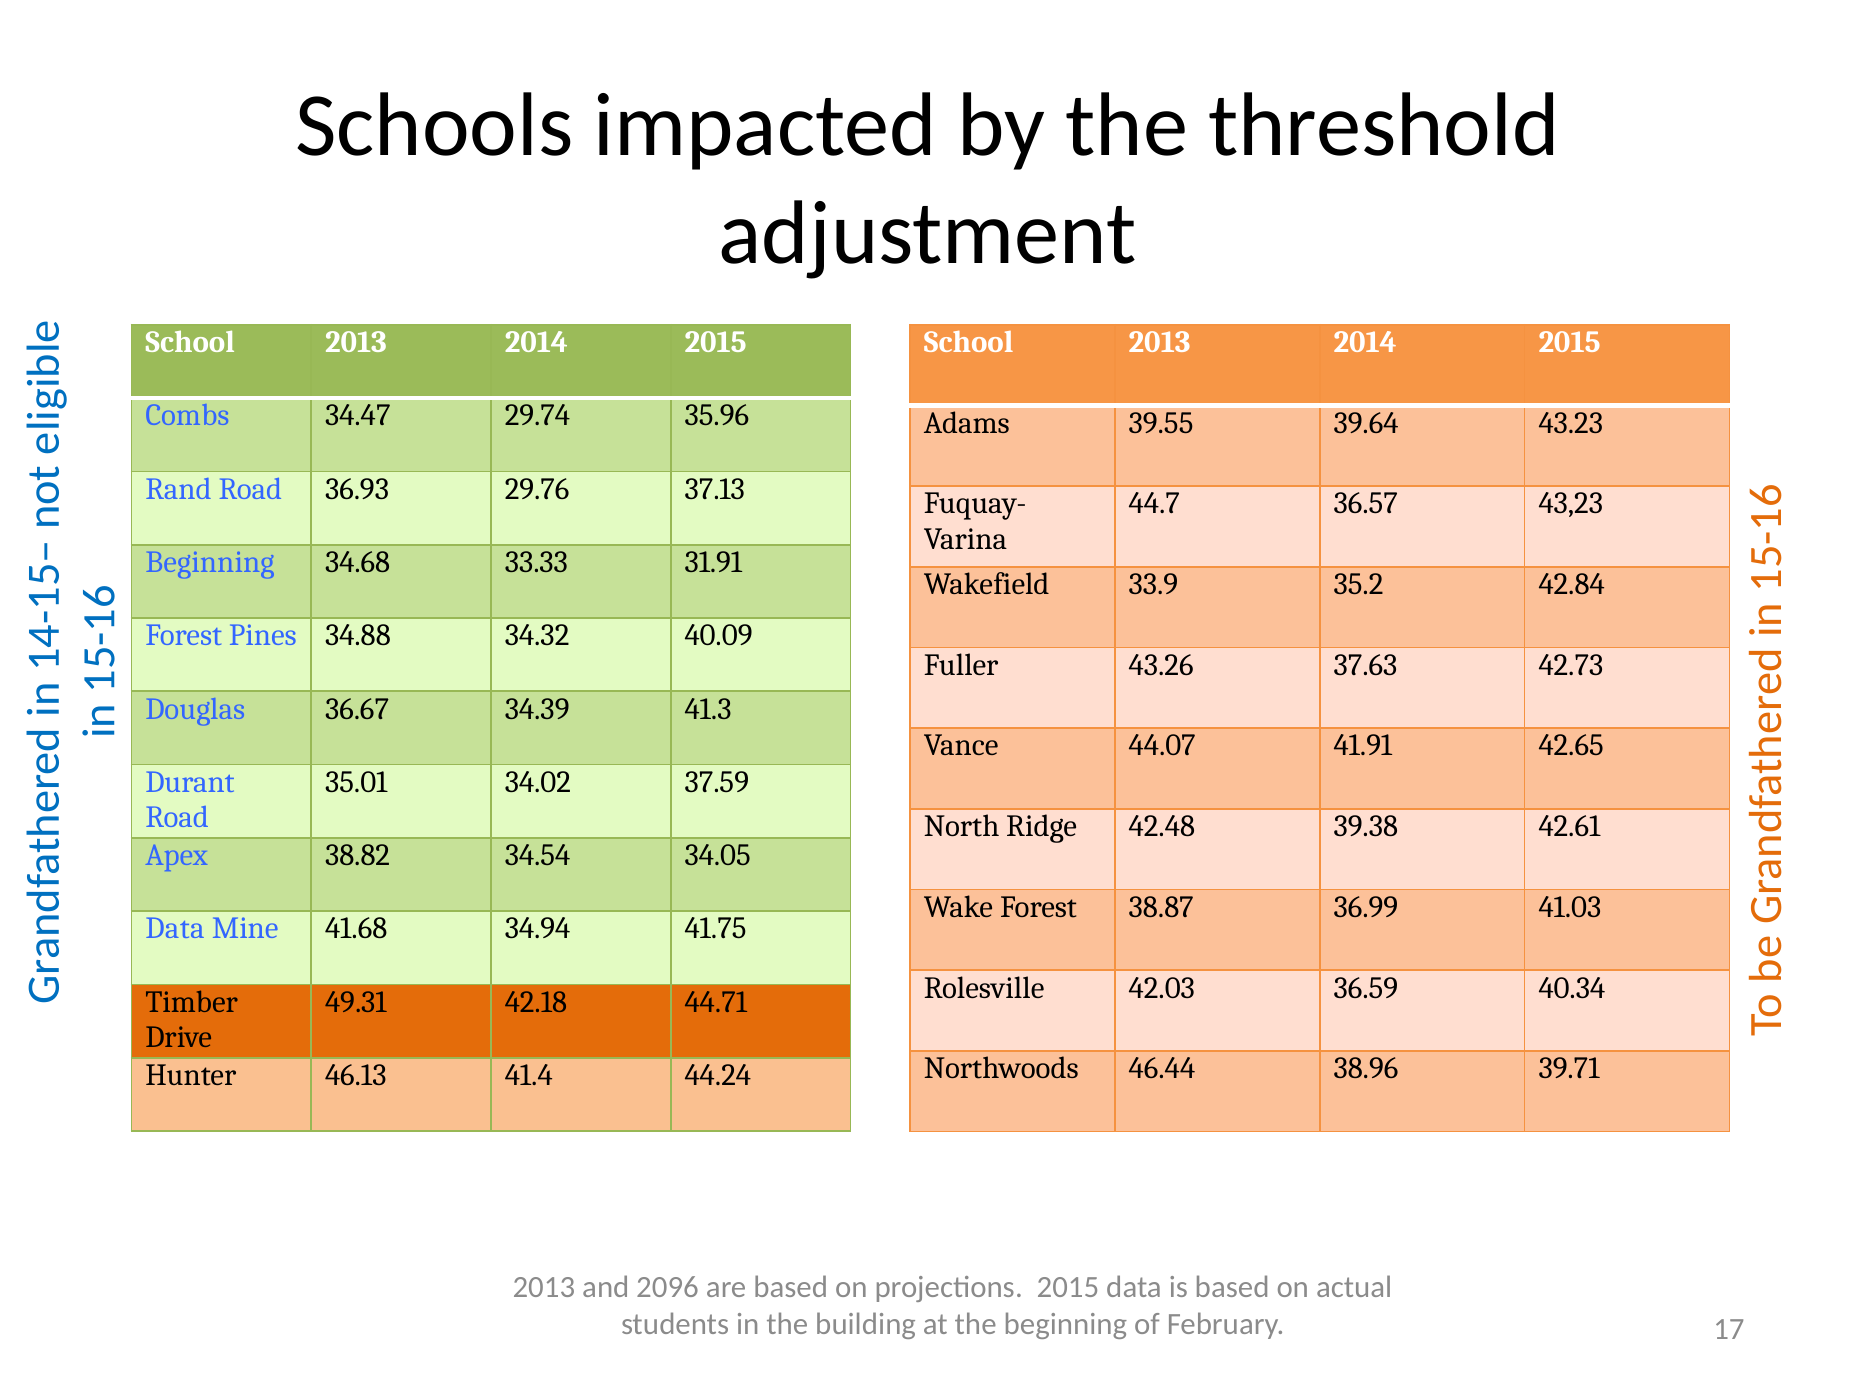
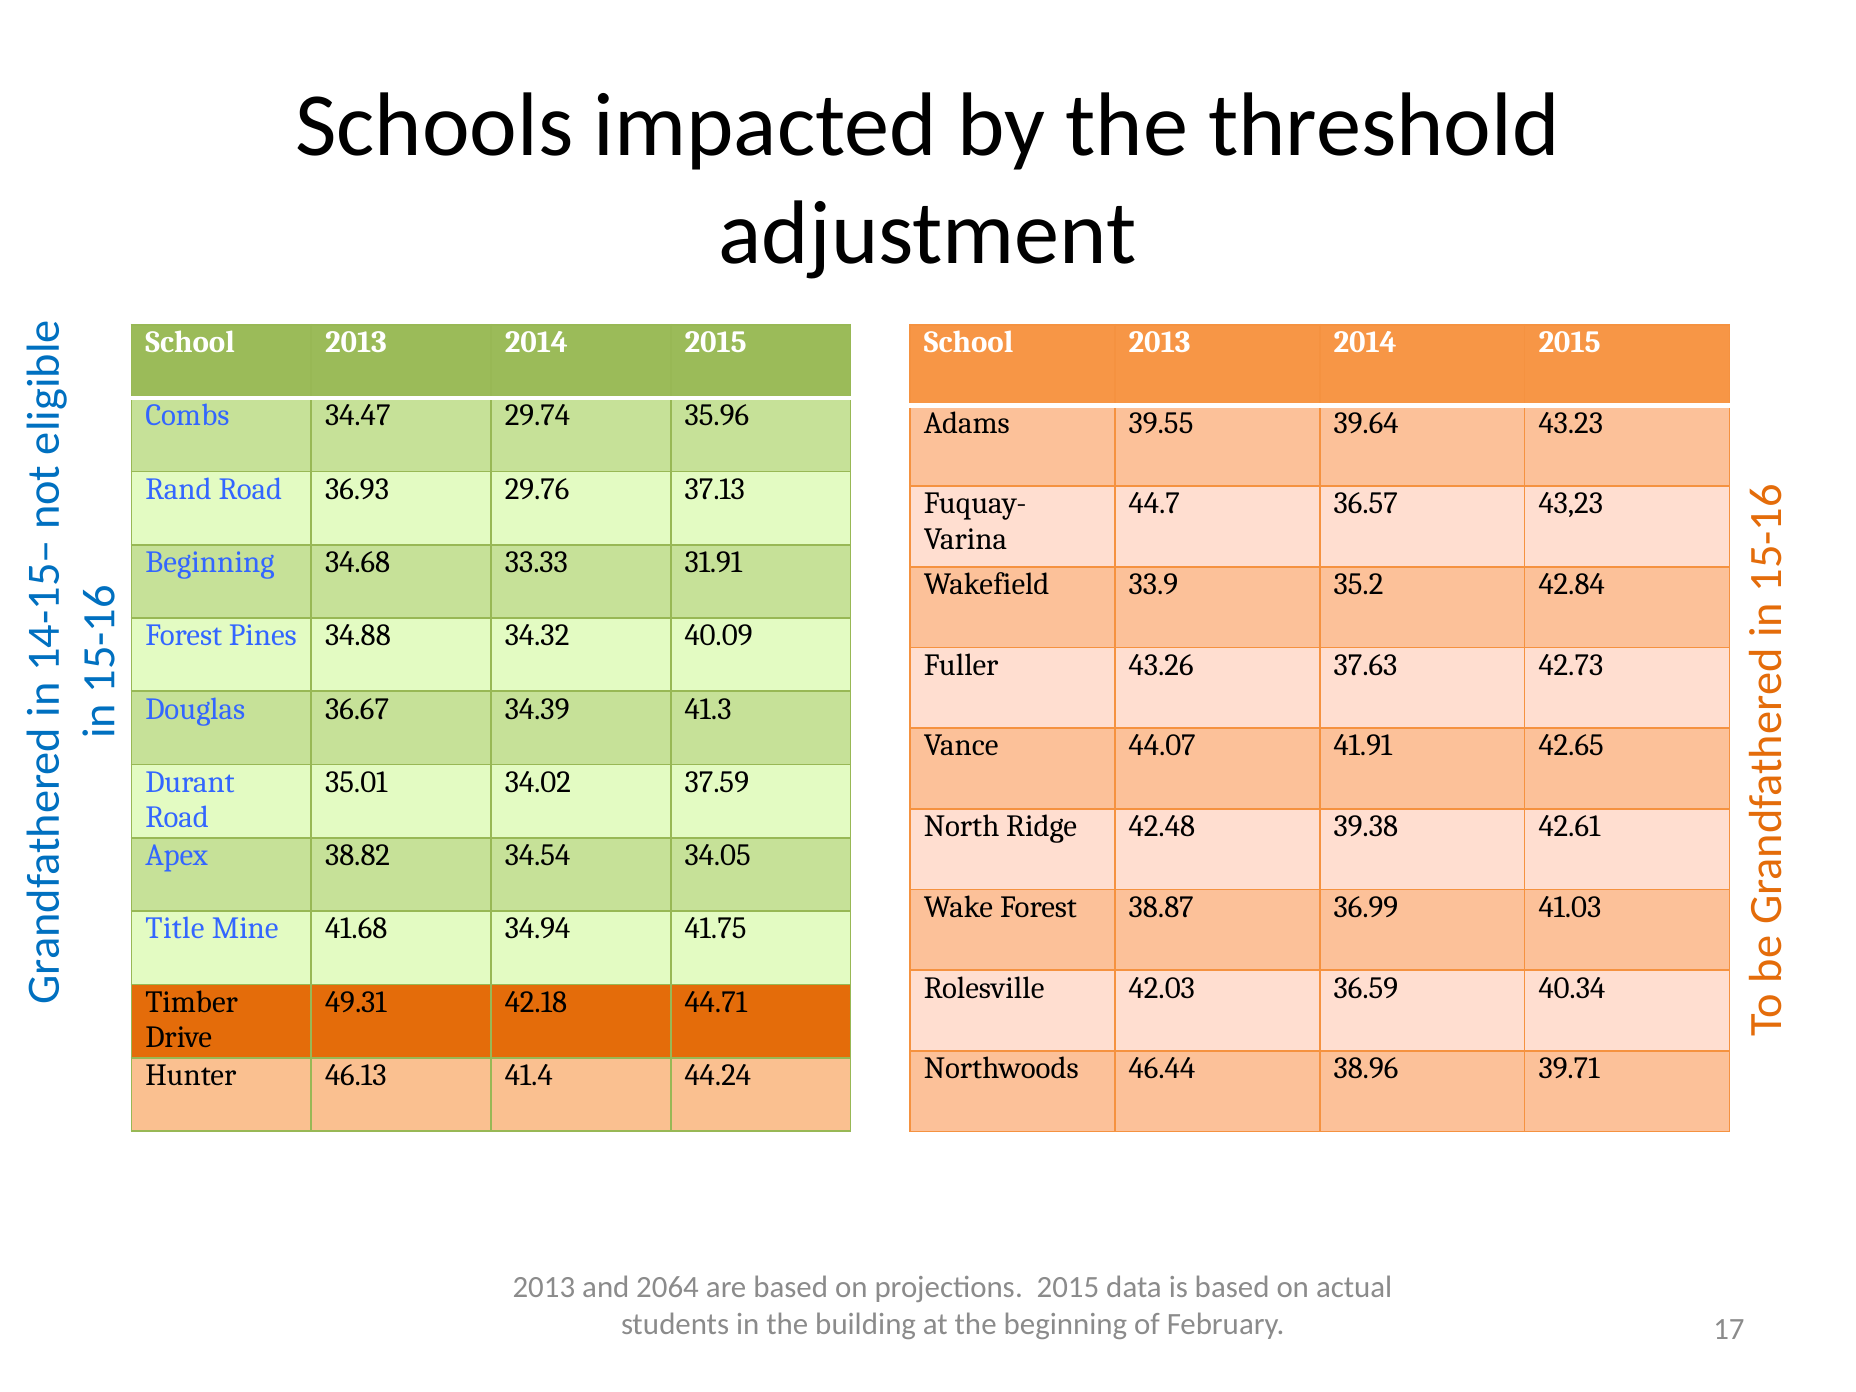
Data at (175, 929): Data -> Title
2096: 2096 -> 2064
